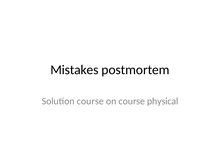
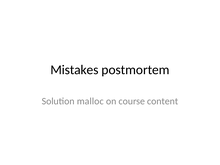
Solution course: course -> malloc
physical: physical -> content
